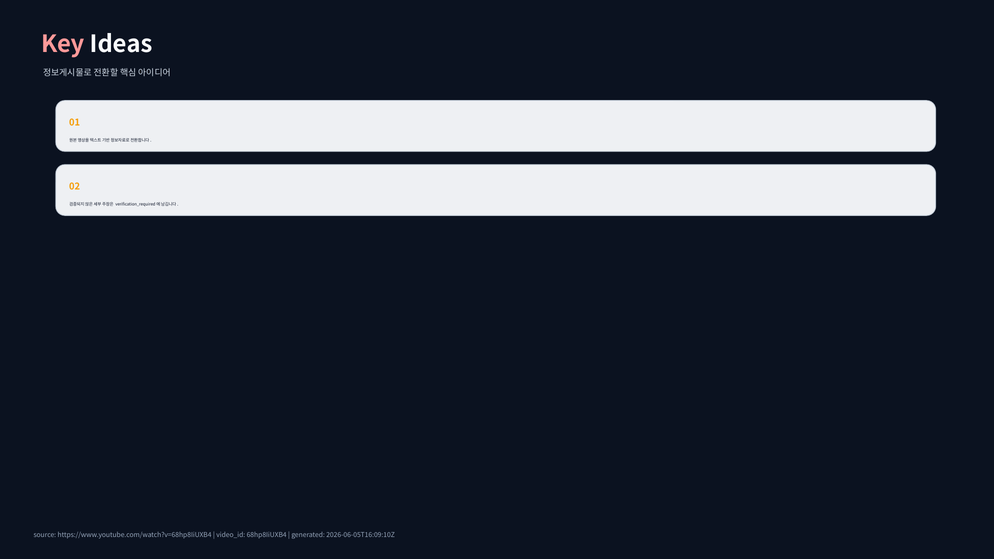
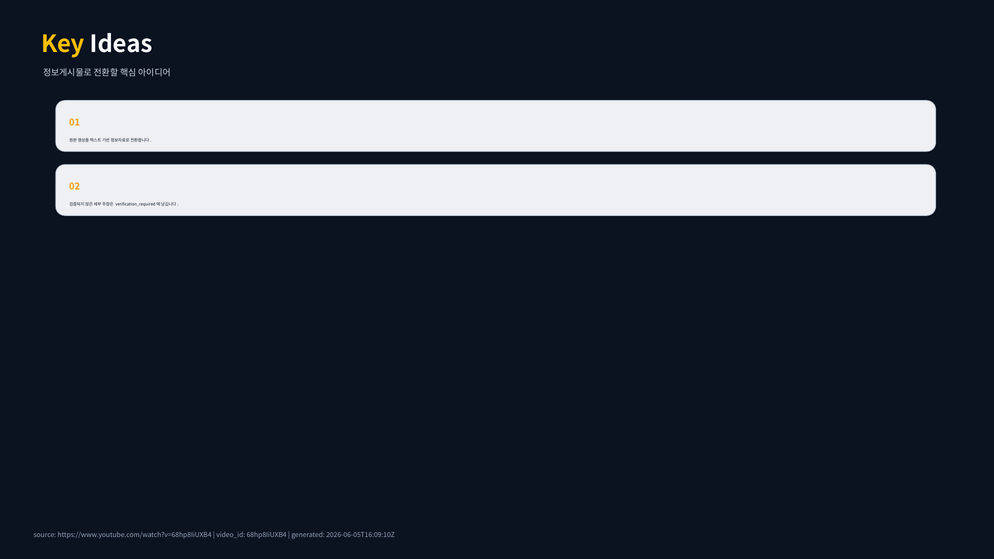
Key colour: pink -> yellow
